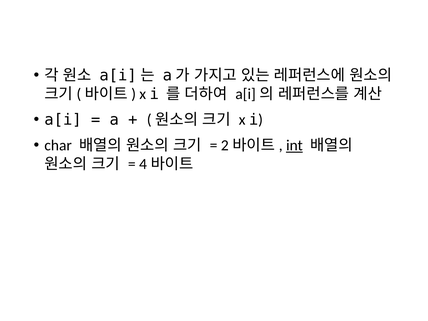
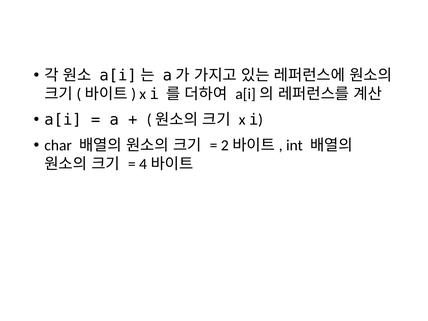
int underline: present -> none
